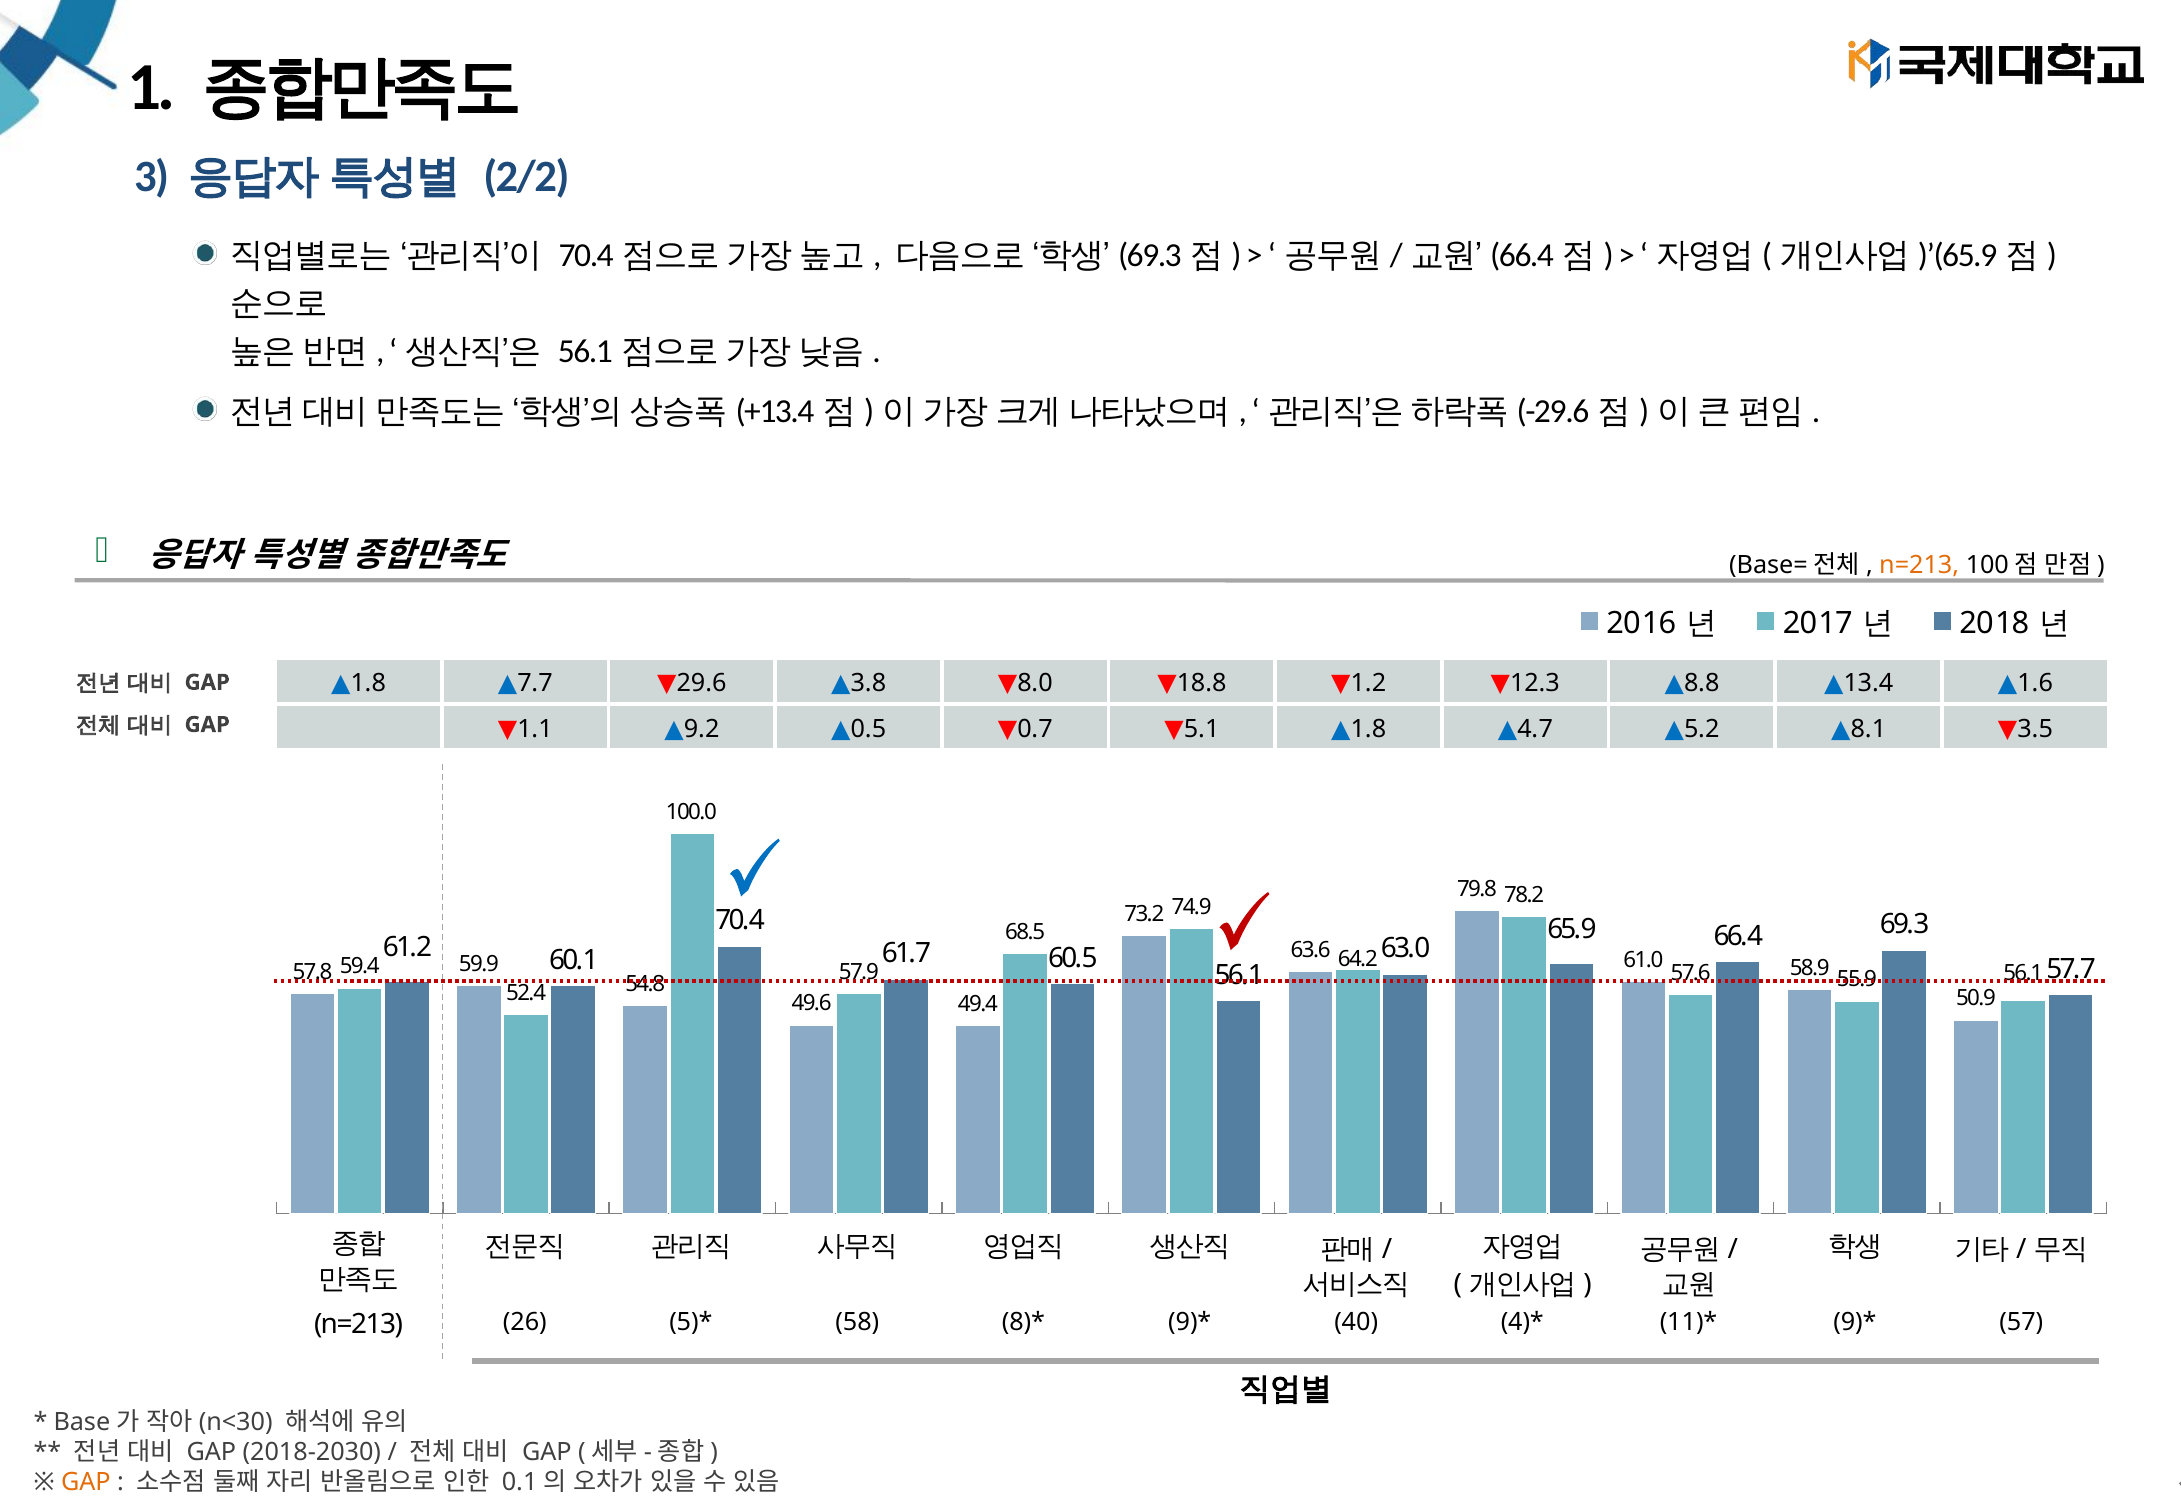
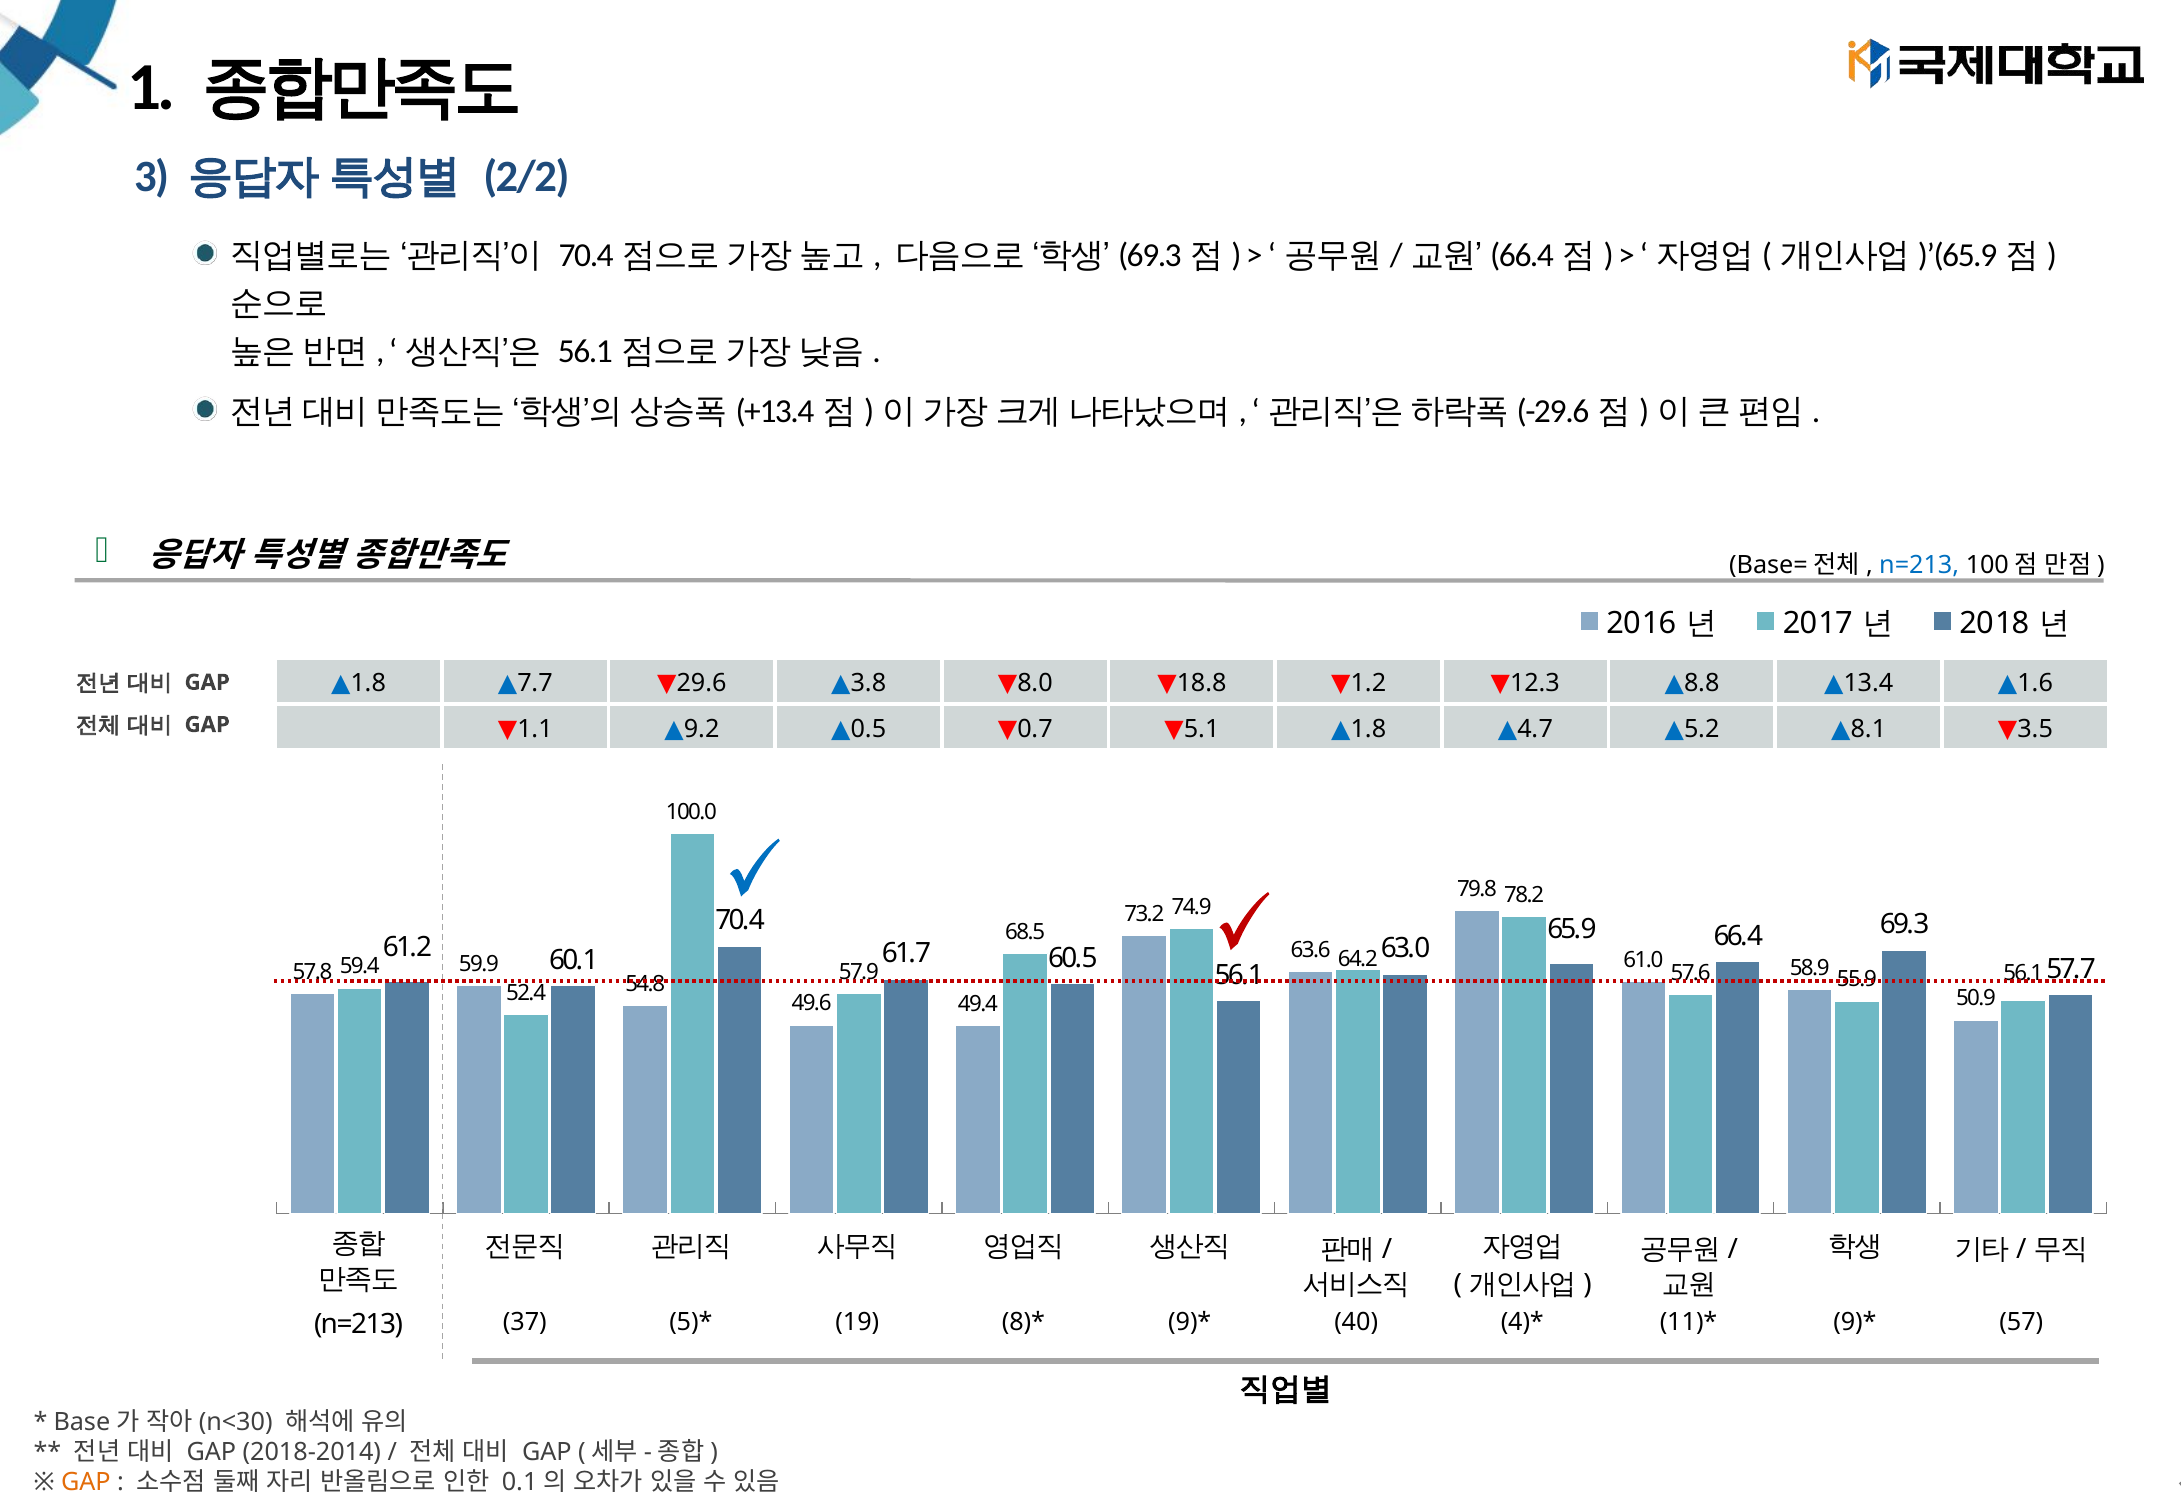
n=213 at (1919, 565) colour: orange -> blue
26: 26 -> 37
58: 58 -> 19
2018-2030: 2018-2030 -> 2018-2014
